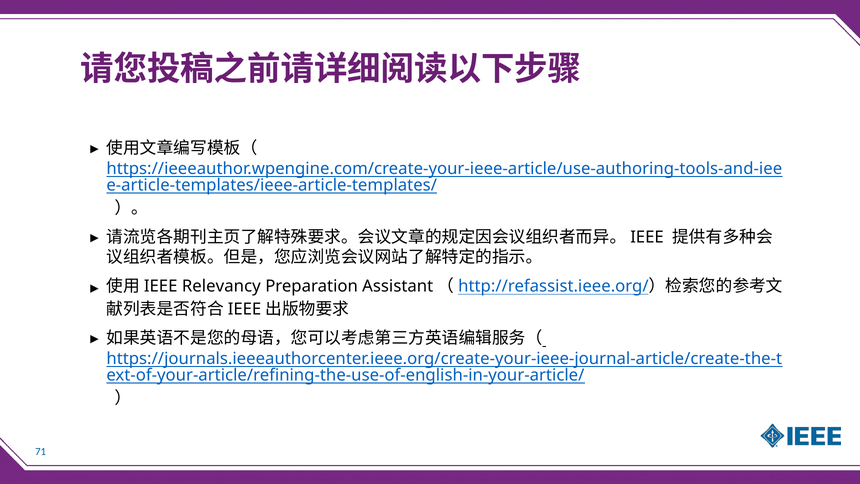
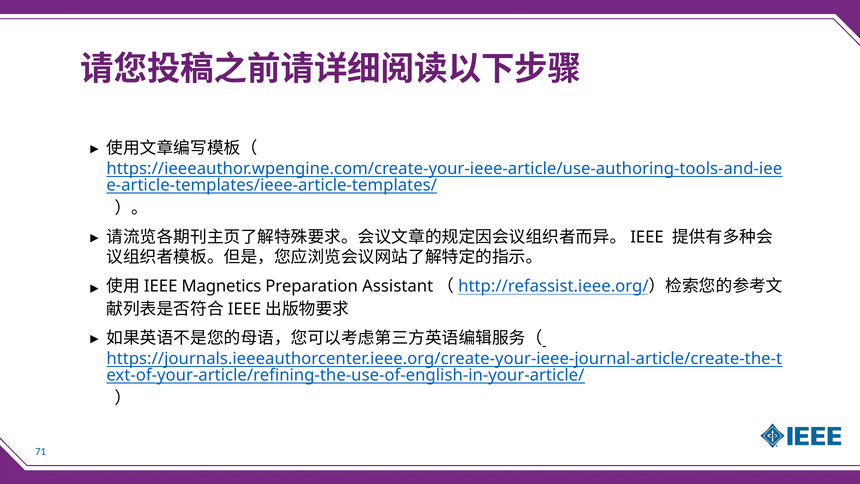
Relevancy: Relevancy -> Magnetics
